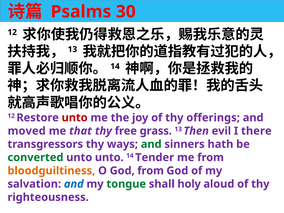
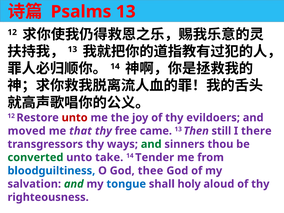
Psalms 30: 30 -> 13
offerings: offerings -> evildoers
grass: grass -> came
evil: evil -> still
hath: hath -> thou
unto unto: unto -> take
bloodguiltiness colour: orange -> blue
God from: from -> thee
and at (74, 184) colour: blue -> green
tongue colour: green -> blue
